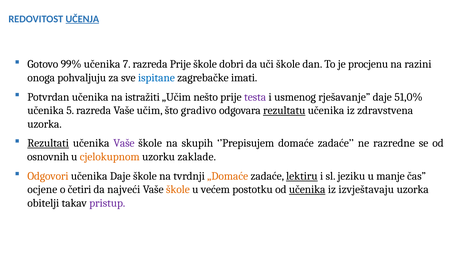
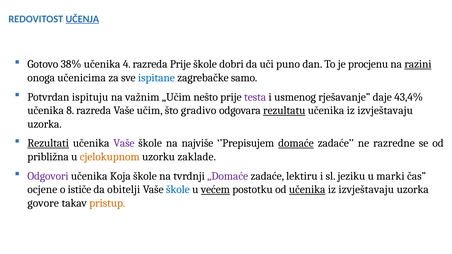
99%: 99% -> 38%
7: 7 -> 4
uči škole: škole -> puno
razini underline: none -> present
pohvaljuju: pohvaljuju -> učenicima
imati: imati -> samo
Potvrdan učenika: učenika -> ispituju
istražiti: istražiti -> važnim
51,0%: 51,0% -> 43,4%
5: 5 -> 8
zdravstvena at (385, 111): zdravstvena -> izvještavaju
skupih: skupih -> najviše
domaće underline: none -> present
osnovnih: osnovnih -> približna
Odgovori colour: orange -> purple
učenika Daje: Daje -> Koja
„Domaće colour: orange -> purple
lektiru underline: present -> none
manje: manje -> marki
četiri: četiri -> ističe
najveći: najveći -> obitelji
škole at (178, 190) colour: orange -> blue
većem underline: none -> present
obitelji: obitelji -> govore
pristup colour: purple -> orange
